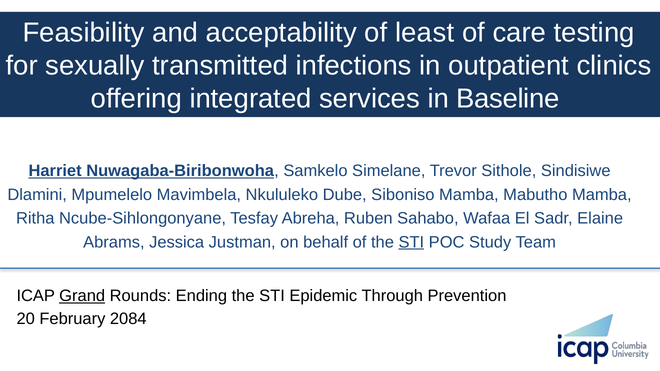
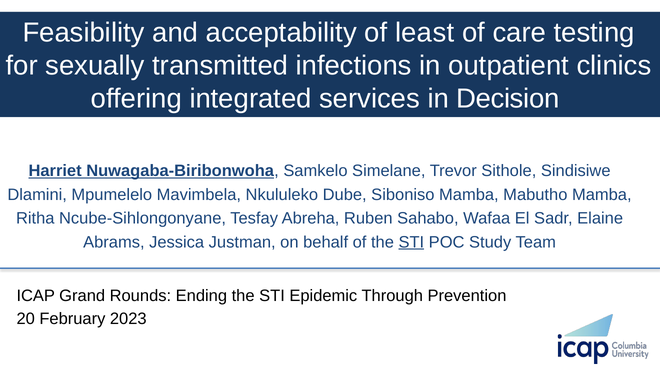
Baseline: Baseline -> Decision
Grand underline: present -> none
2084: 2084 -> 2023
